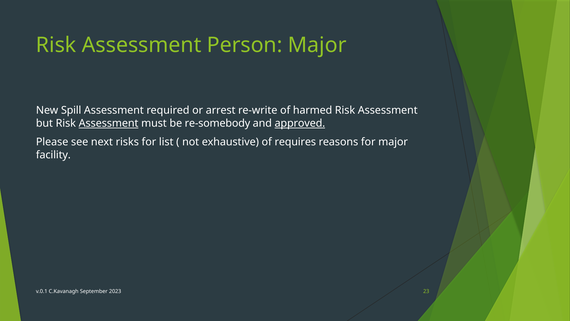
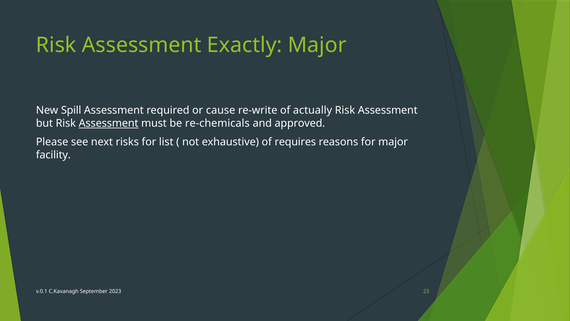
Person: Person -> Exactly
arrest: arrest -> cause
harmed: harmed -> actually
re-somebody: re-somebody -> re-chemicals
approved underline: present -> none
